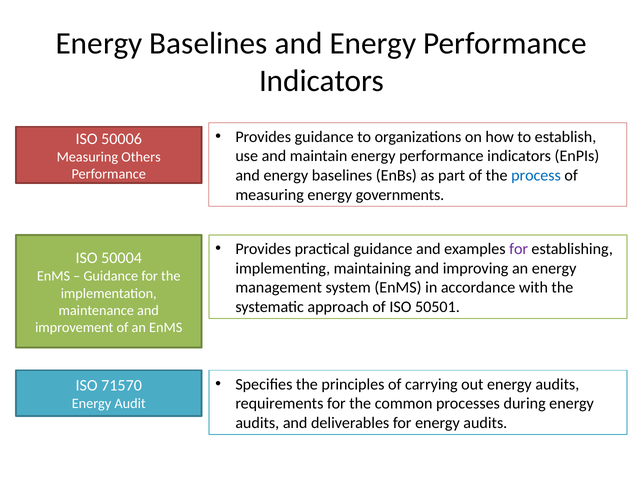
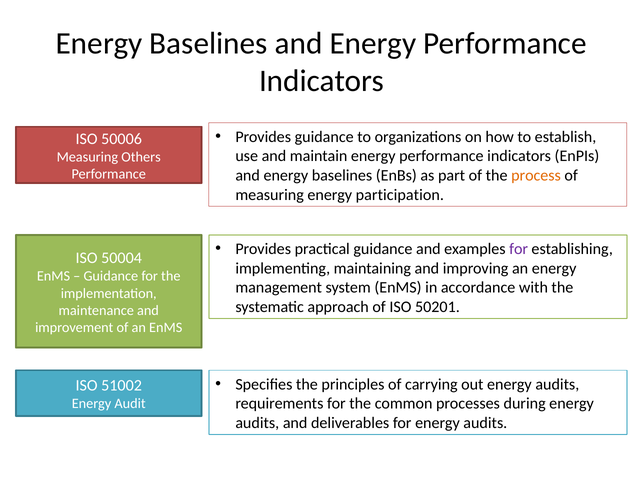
process colour: blue -> orange
governments: governments -> participation
50501: 50501 -> 50201
71570: 71570 -> 51002
